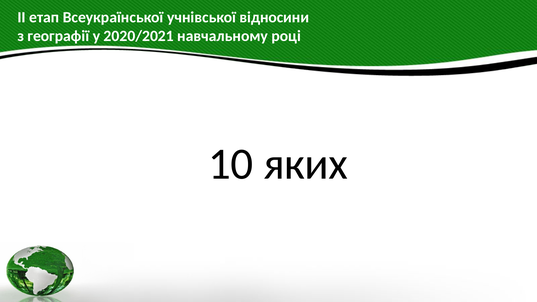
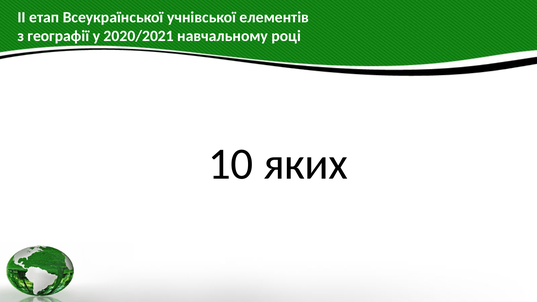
відносини: відносини -> елементів
